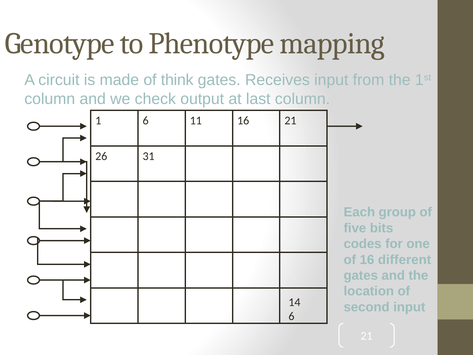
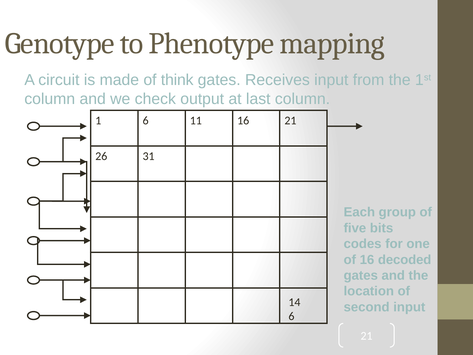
different: different -> decoded
